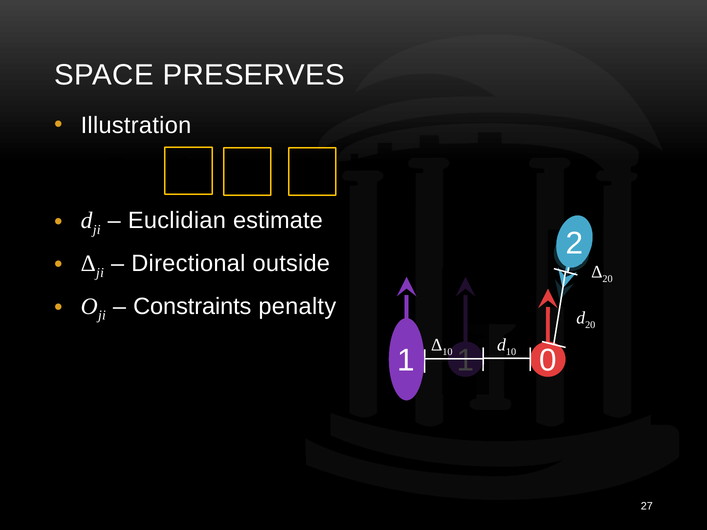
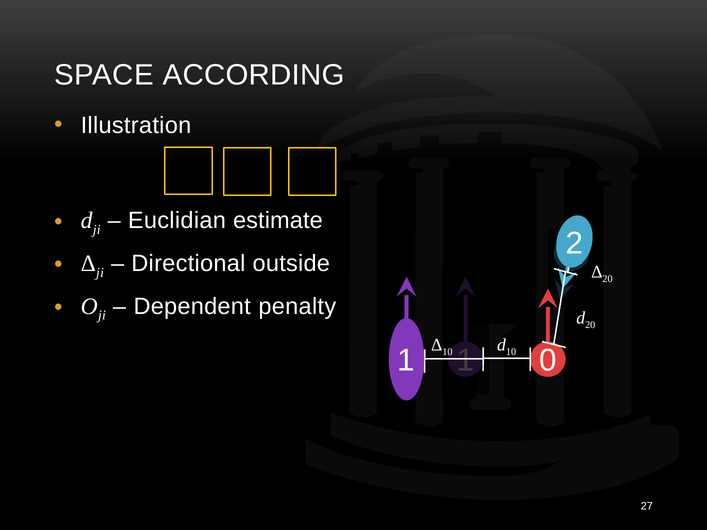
PRESERVES: PRESERVES -> ACCORDING
Constraints: Constraints -> Dependent
